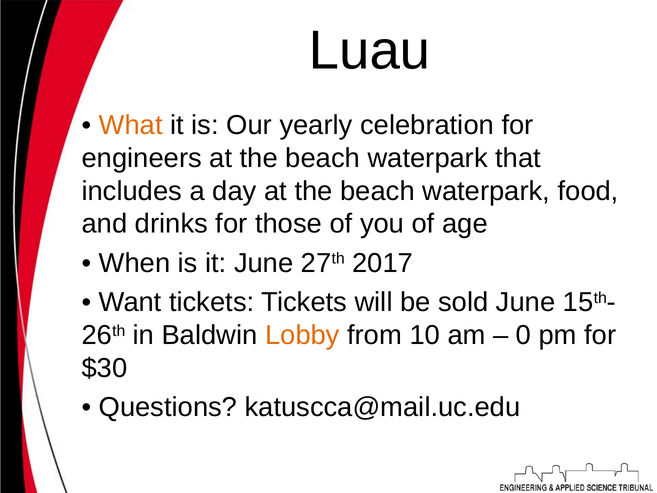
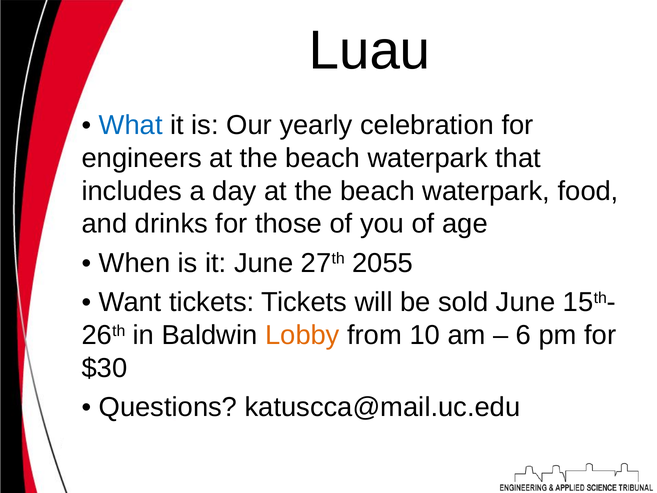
What colour: orange -> blue
2017: 2017 -> 2055
0: 0 -> 6
